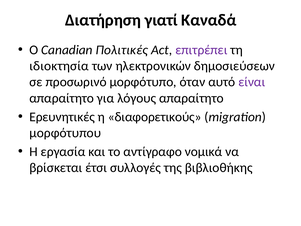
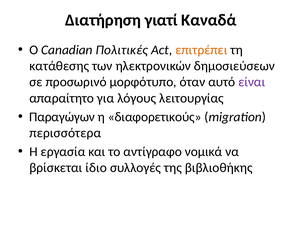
επιτρέπει colour: purple -> orange
ιδιοκτησία: ιδιοκτησία -> κατάθεσης
λόγους απαραίτητο: απαραίτητο -> λειτουργίας
Ερευνητικές: Ερευνητικές -> Παραγώγων
μορφότυπου: μορφότυπου -> περισσότερα
έτσι: έτσι -> ίδιο
